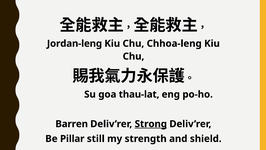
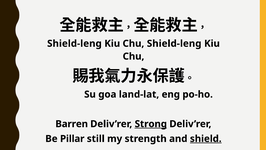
Jordan-leng at (75, 43): Jordan-leng -> Shield-leng
Chu Chhoa-leng: Chhoa-leng -> Shield-leng
thau-lat: thau-lat -> land-lat
shield underline: none -> present
